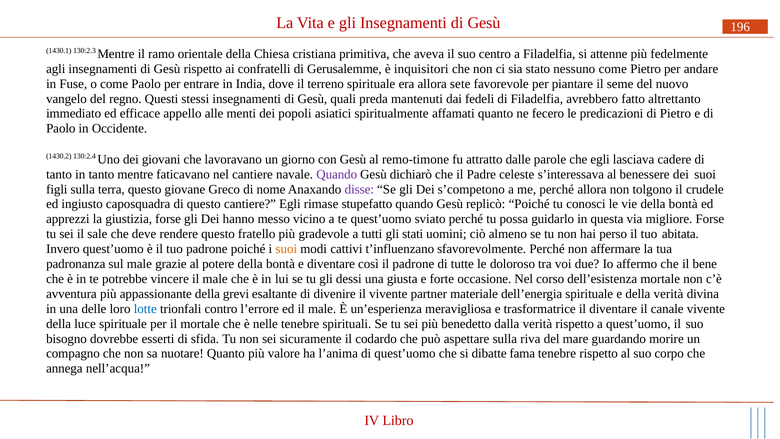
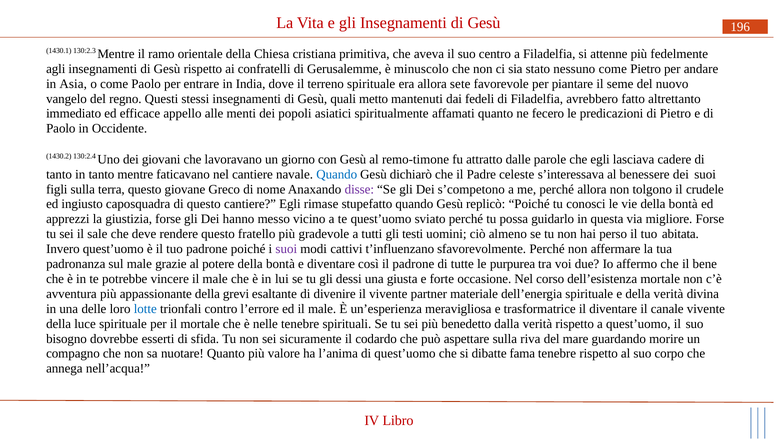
inquisitori: inquisitori -> minuscolo
Fuse: Fuse -> Asia
preda: preda -> metto
Quando at (337, 174) colour: purple -> blue
stati: stati -> testi
suoi at (286, 249) colour: orange -> purple
doloroso: doloroso -> purpurea
